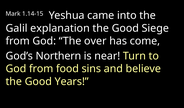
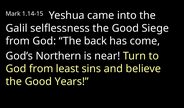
explanation: explanation -> selflessness
over: over -> back
food: food -> least
